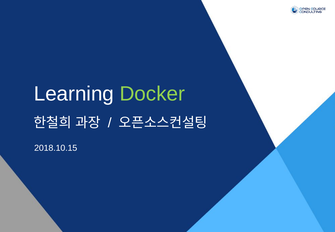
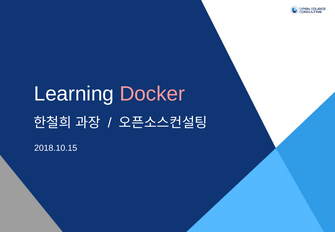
Docker colour: light green -> pink
